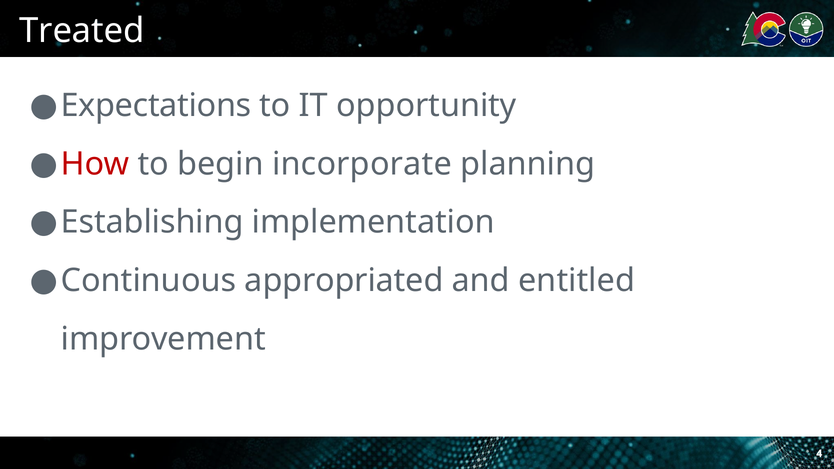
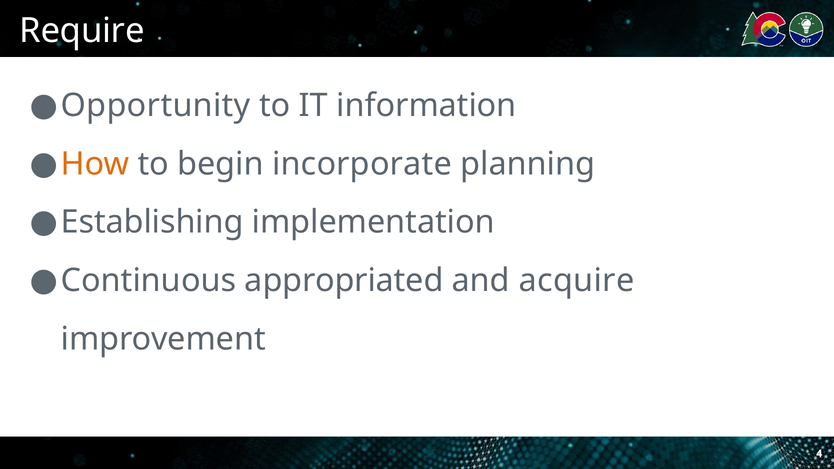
Treated: Treated -> Require
Expectations: Expectations -> Opportunity
opportunity: opportunity -> information
How colour: red -> orange
entitled: entitled -> acquire
